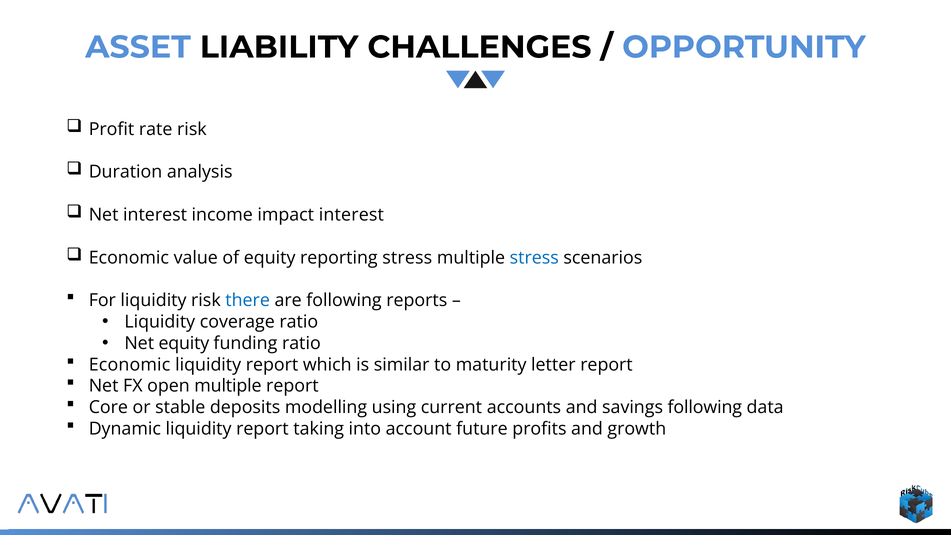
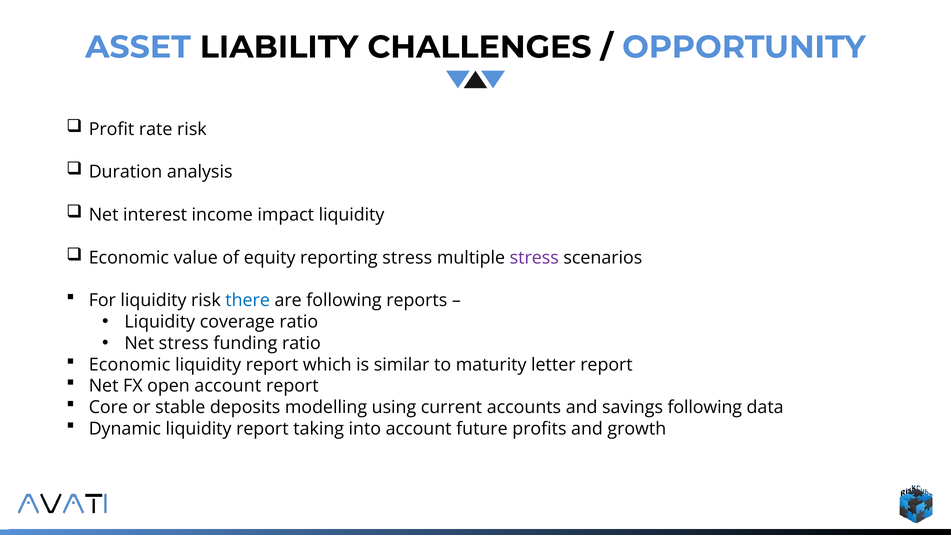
impact interest: interest -> liquidity
stress at (534, 258) colour: blue -> purple
Net equity: equity -> stress
open multiple: multiple -> account
